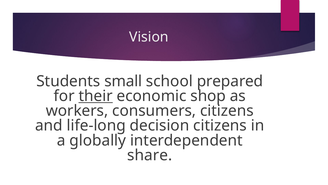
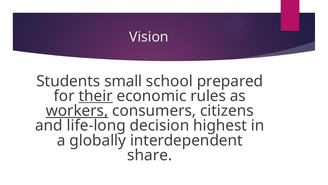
shop: shop -> rules
workers underline: none -> present
decision citizens: citizens -> highest
